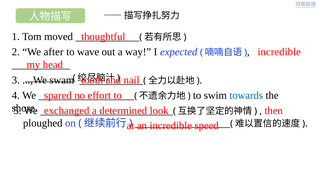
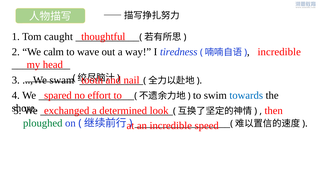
moved: moved -> caught
after: after -> calm
expected: expected -> tiredness
ploughed colour: black -> green
